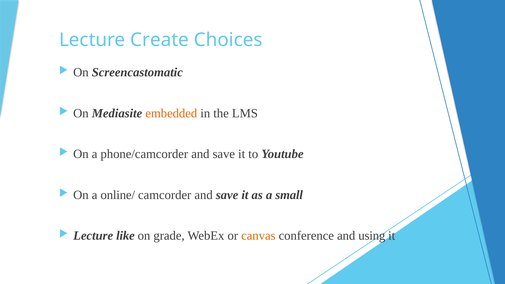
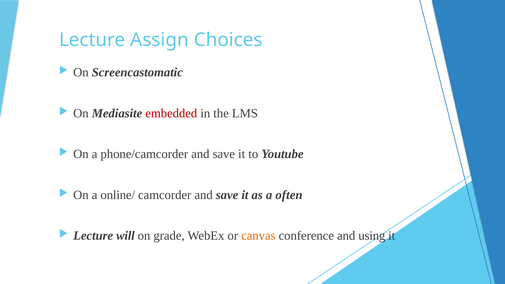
Create: Create -> Assign
embedded colour: orange -> red
small: small -> often
like: like -> will
